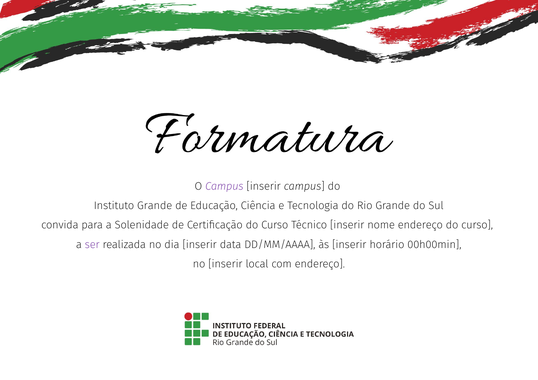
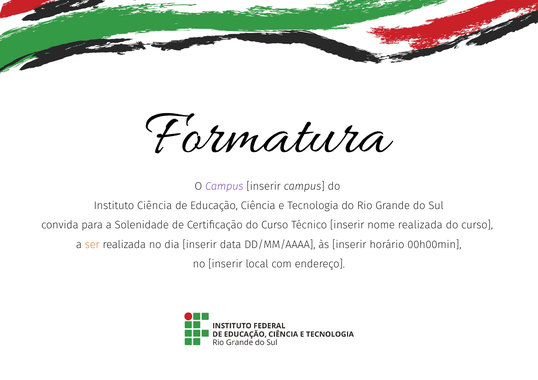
Instituto Grande: Grande -> Ciência
nome endereço: endereço -> realizada
ser colour: purple -> orange
